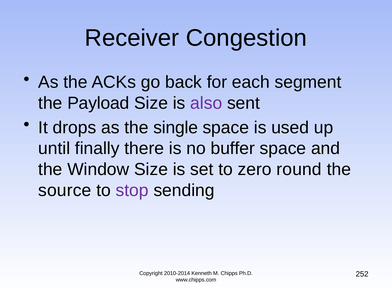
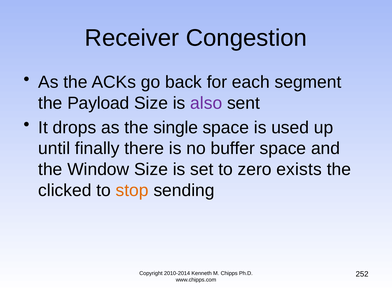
round: round -> exists
source: source -> clicked
stop colour: purple -> orange
